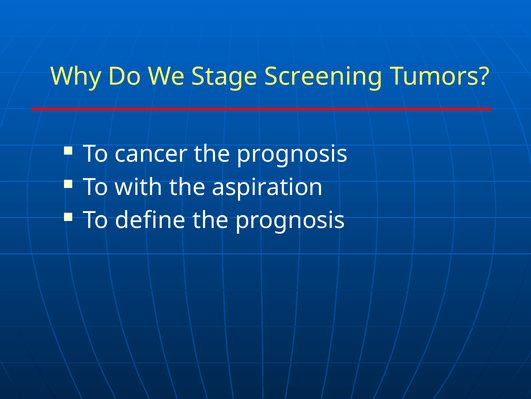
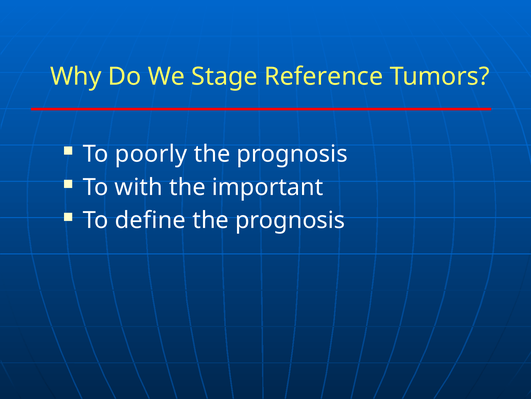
Screening: Screening -> Reference
cancer: cancer -> poorly
aspiration: aspiration -> important
